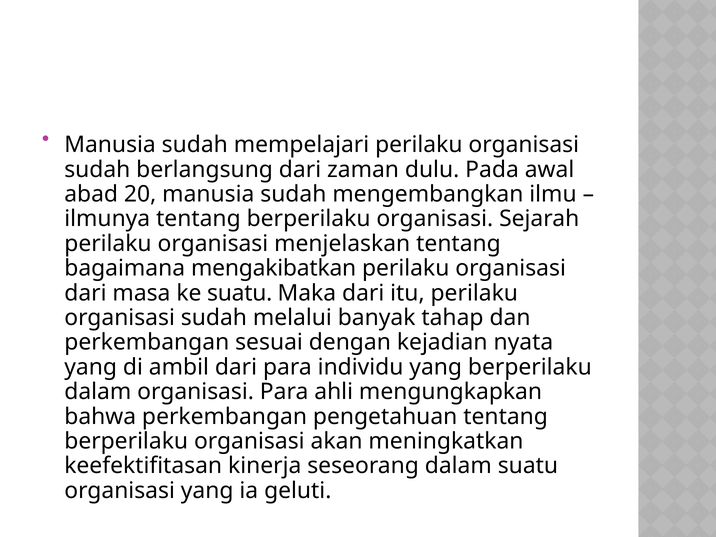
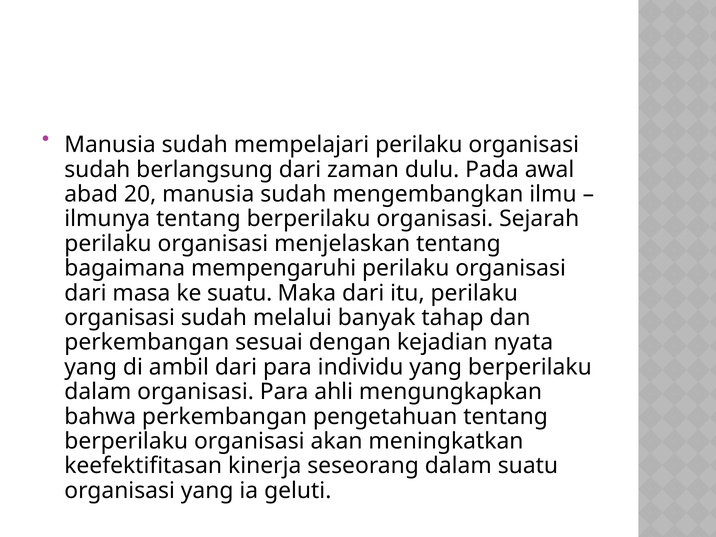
mengakibatkan: mengakibatkan -> mempengaruhi
